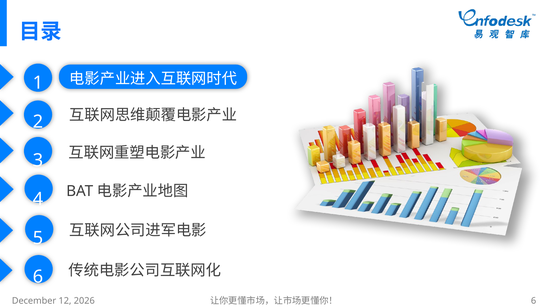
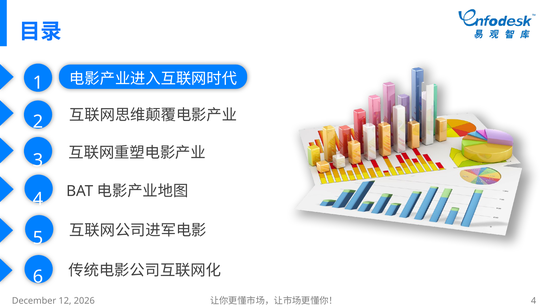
6 at (534, 301): 6 -> 4
